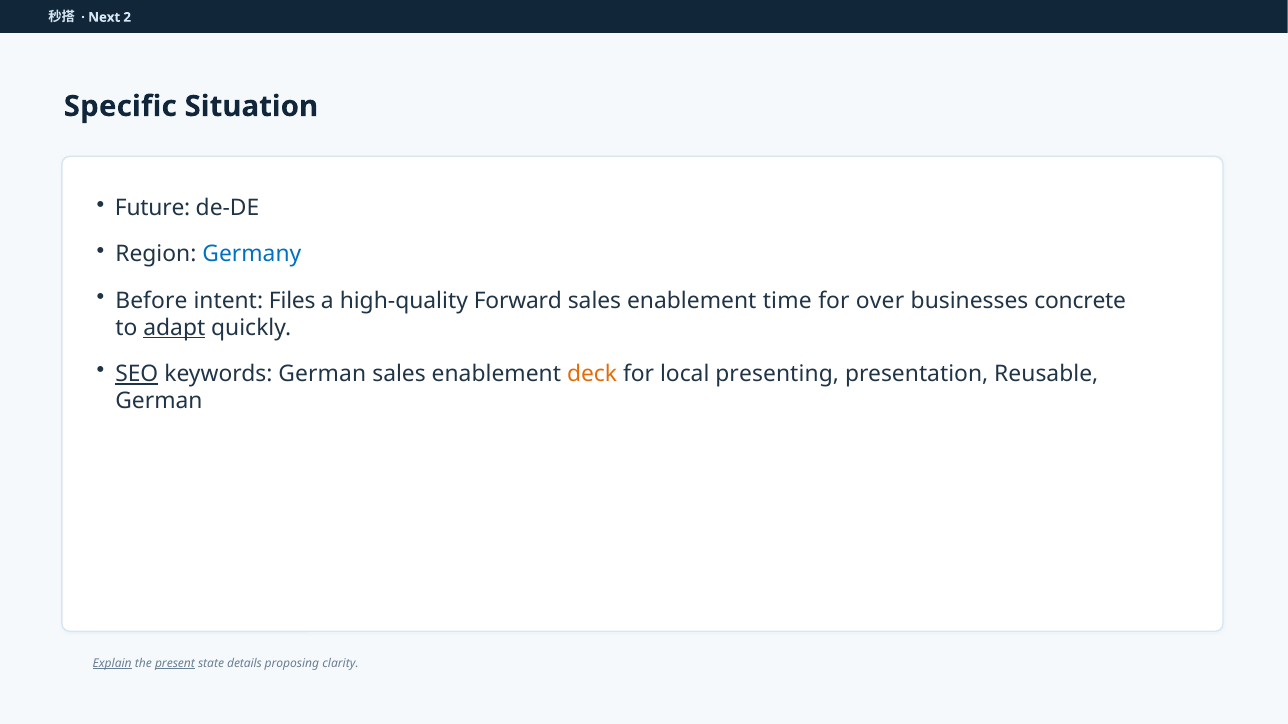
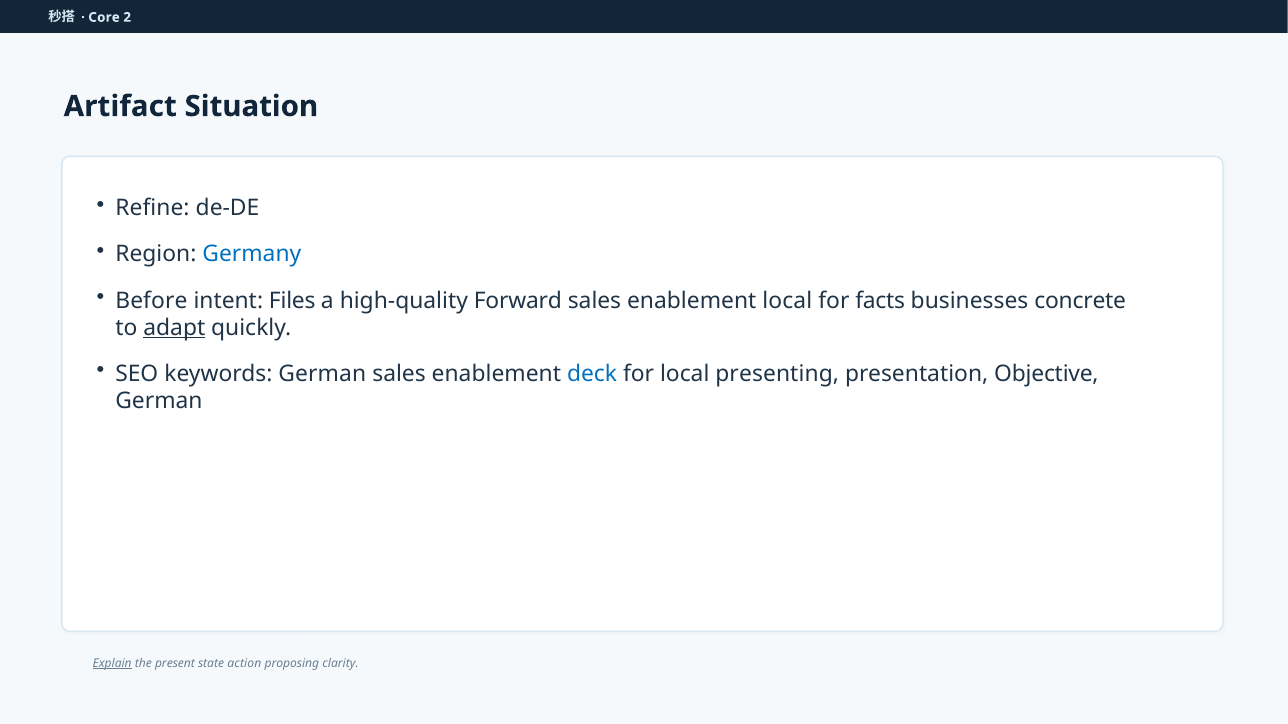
Next: Next -> Core
Specific: Specific -> Artifact
Future: Future -> Refine
enablement time: time -> local
over: over -> facts
SEO underline: present -> none
deck colour: orange -> blue
Reusable: Reusable -> Objective
present underline: present -> none
details: details -> action
